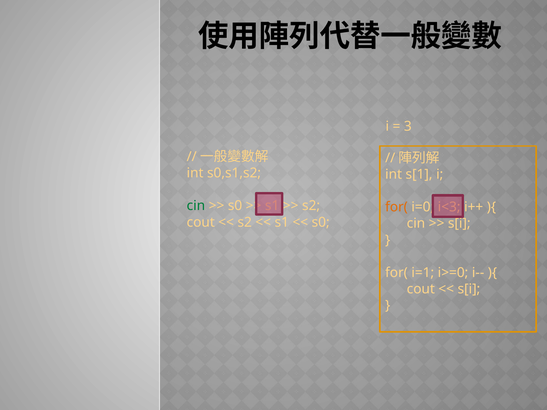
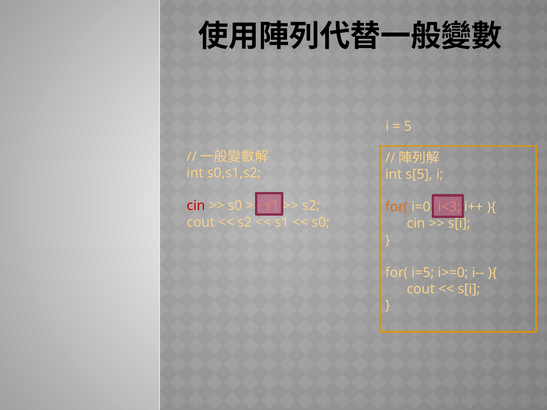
3: 3 -> 5
s[1: s[1 -> s[5
cin at (196, 206) colour: green -> red
i=1: i=1 -> i=5
